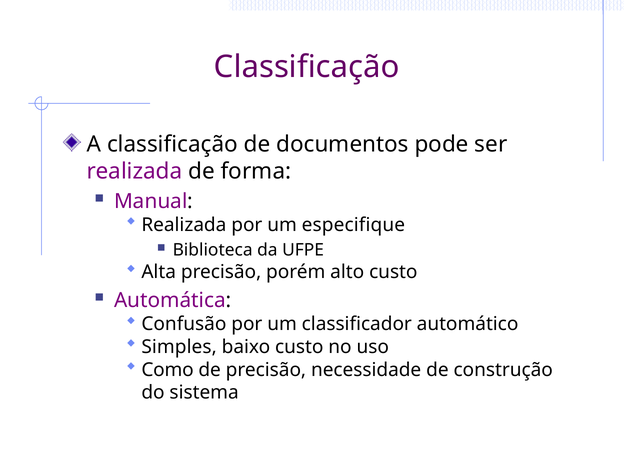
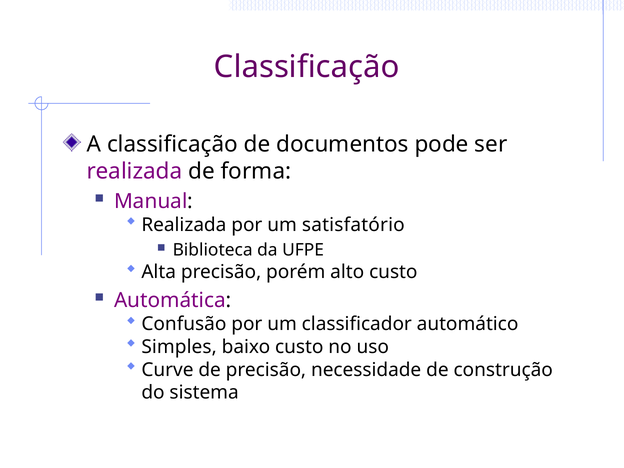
especifique: especifique -> satisfatório
Como: Como -> Curve
